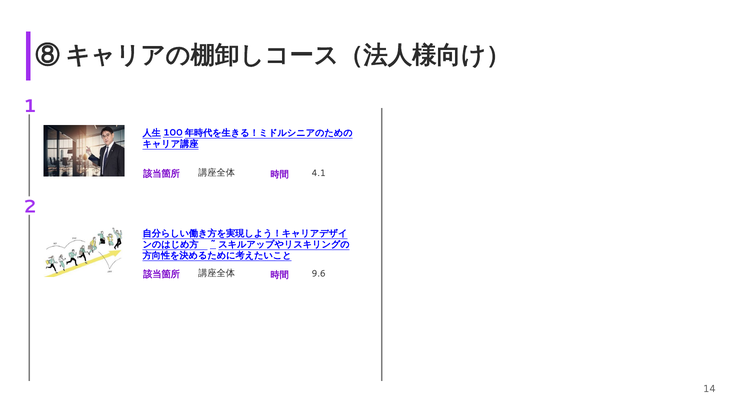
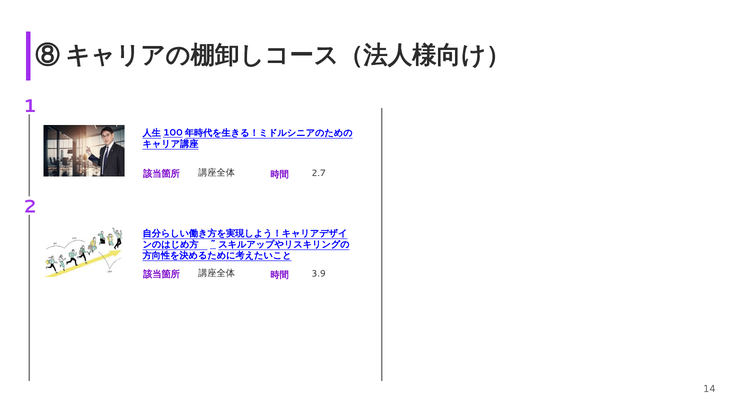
4.1: 4.1 -> 2.7
9.6: 9.6 -> 3.9
